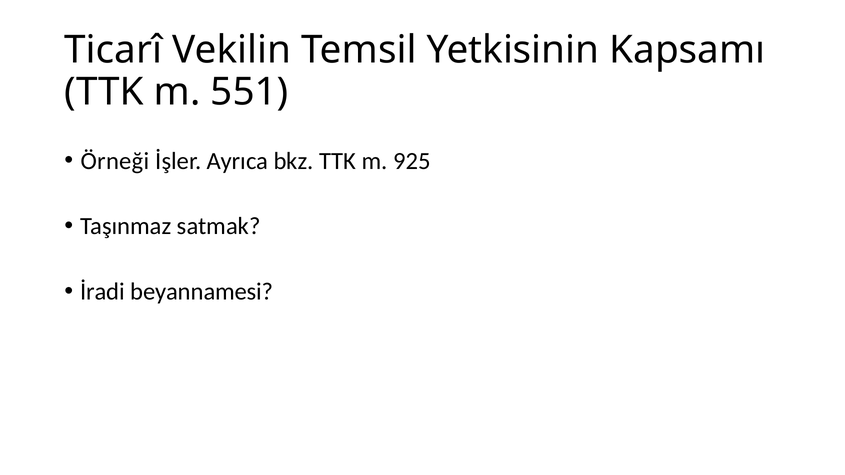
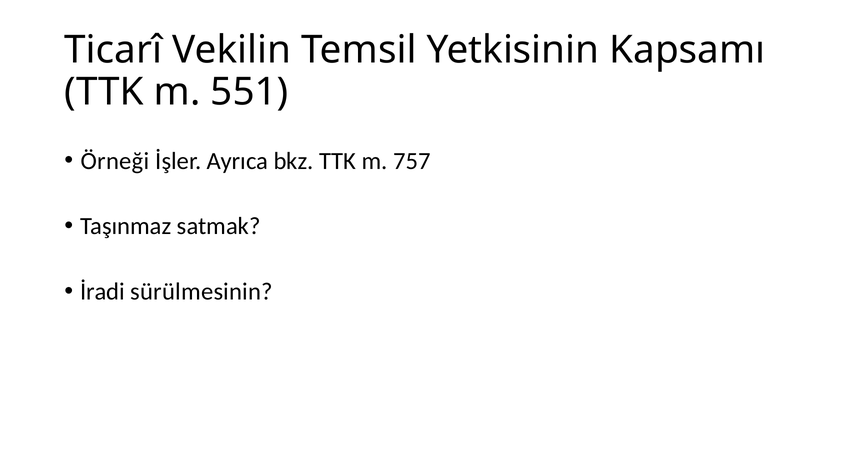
925: 925 -> 757
beyannamesi: beyannamesi -> sürülmesinin
